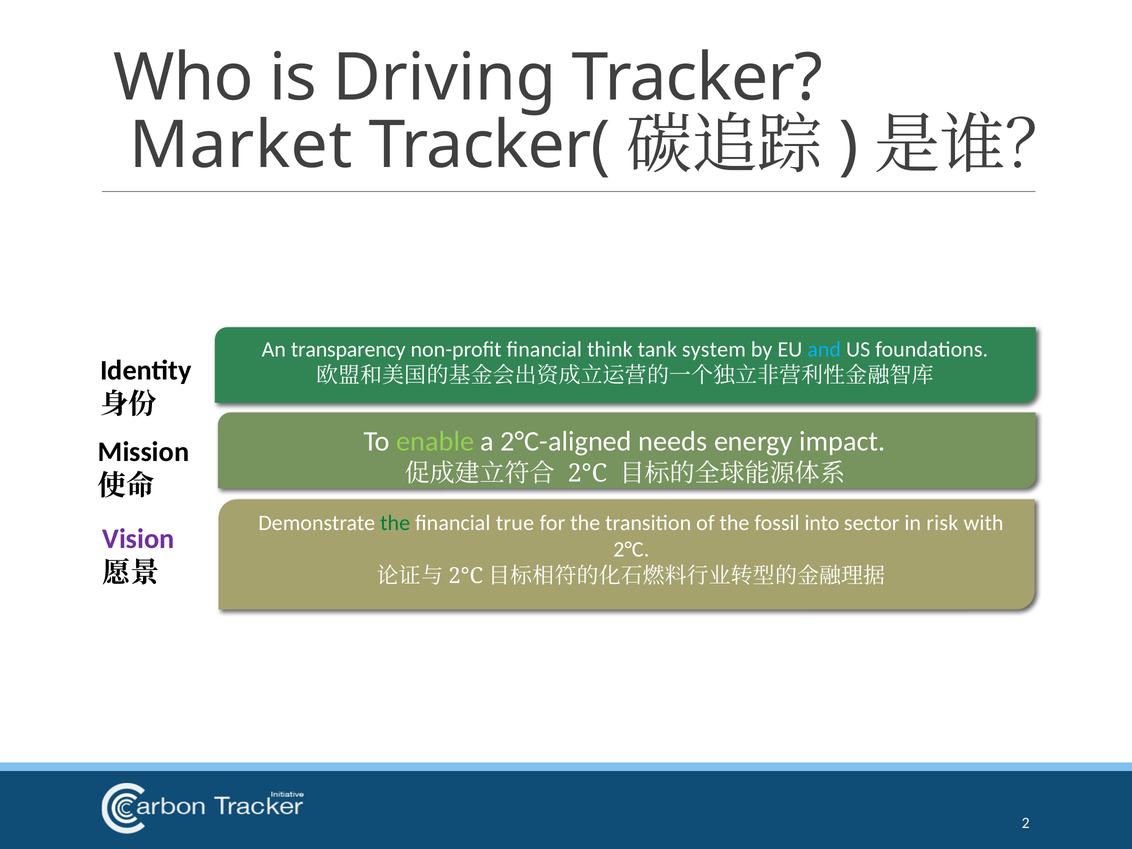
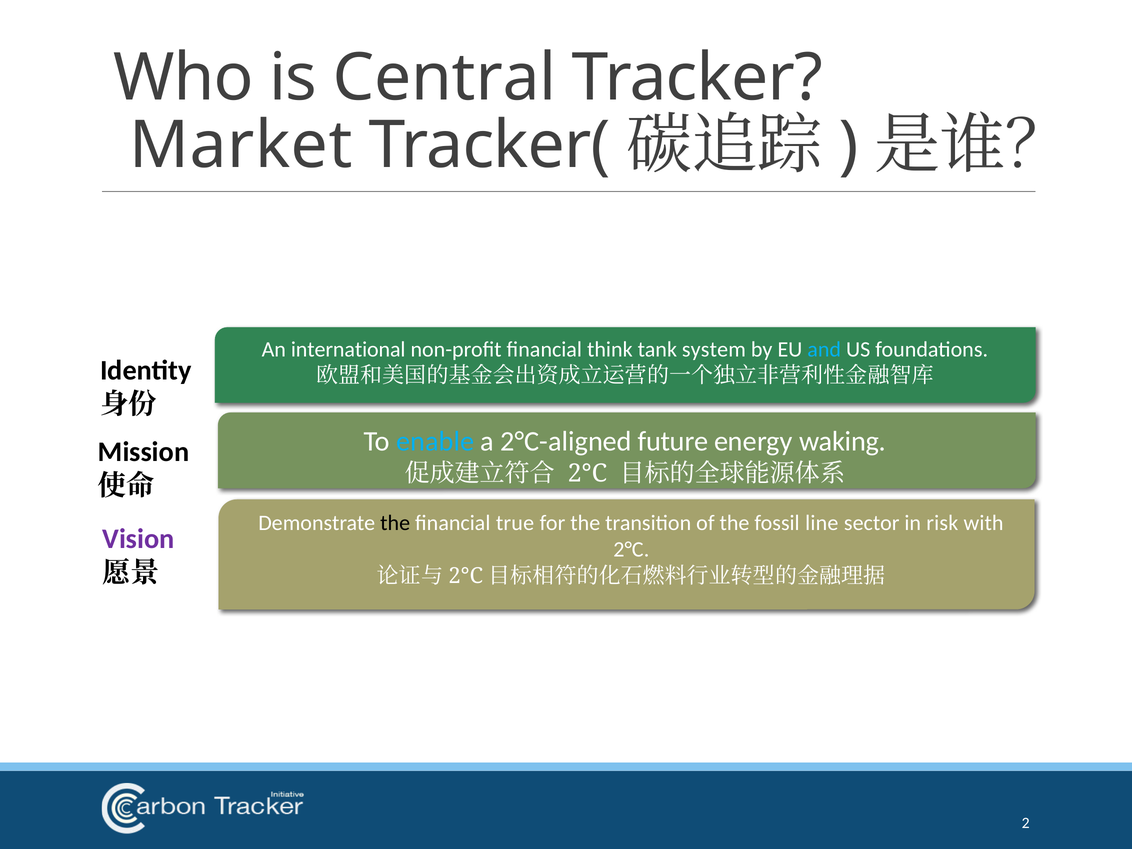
Driving: Driving -> Central
transparency: transparency -> international
enable colour: light green -> light blue
needs: needs -> future
impact: impact -> waking
the at (395, 523) colour: green -> black
into: into -> line
